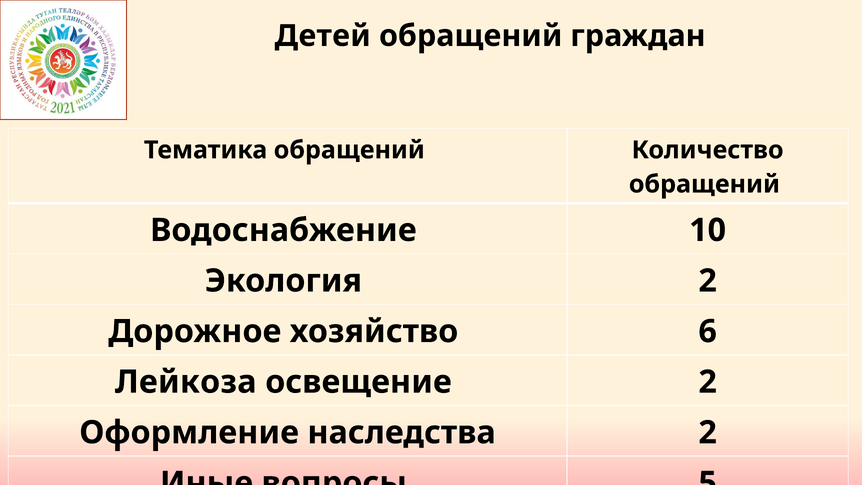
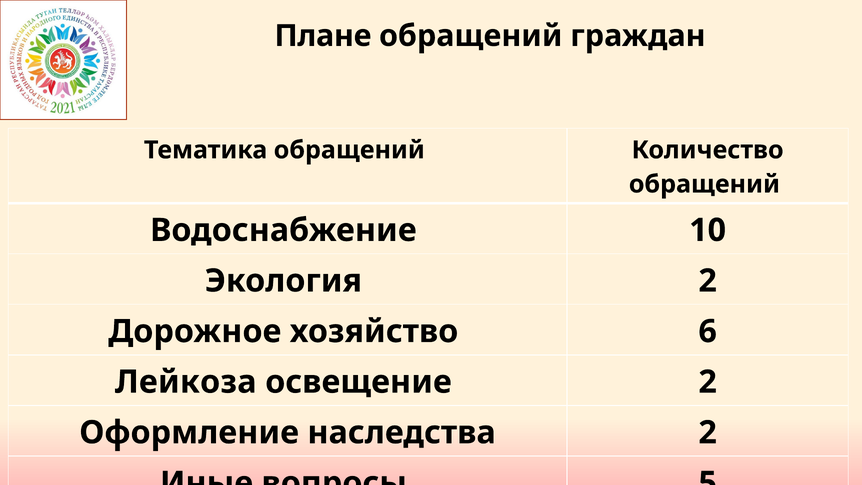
Детей: Детей -> Плане
